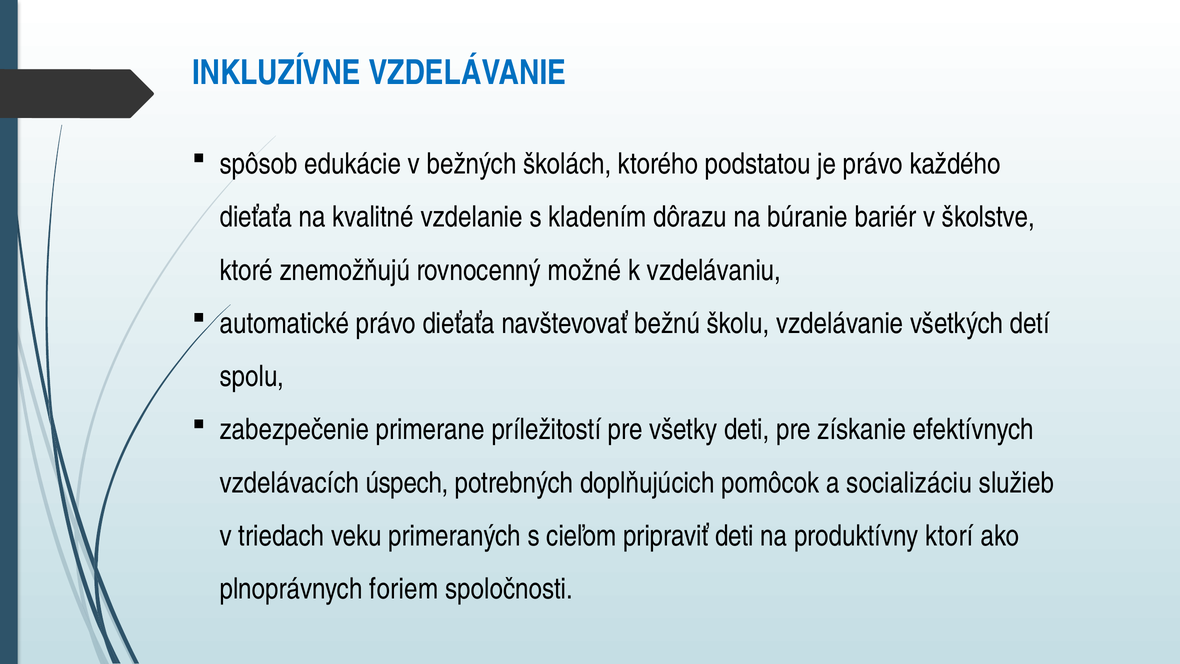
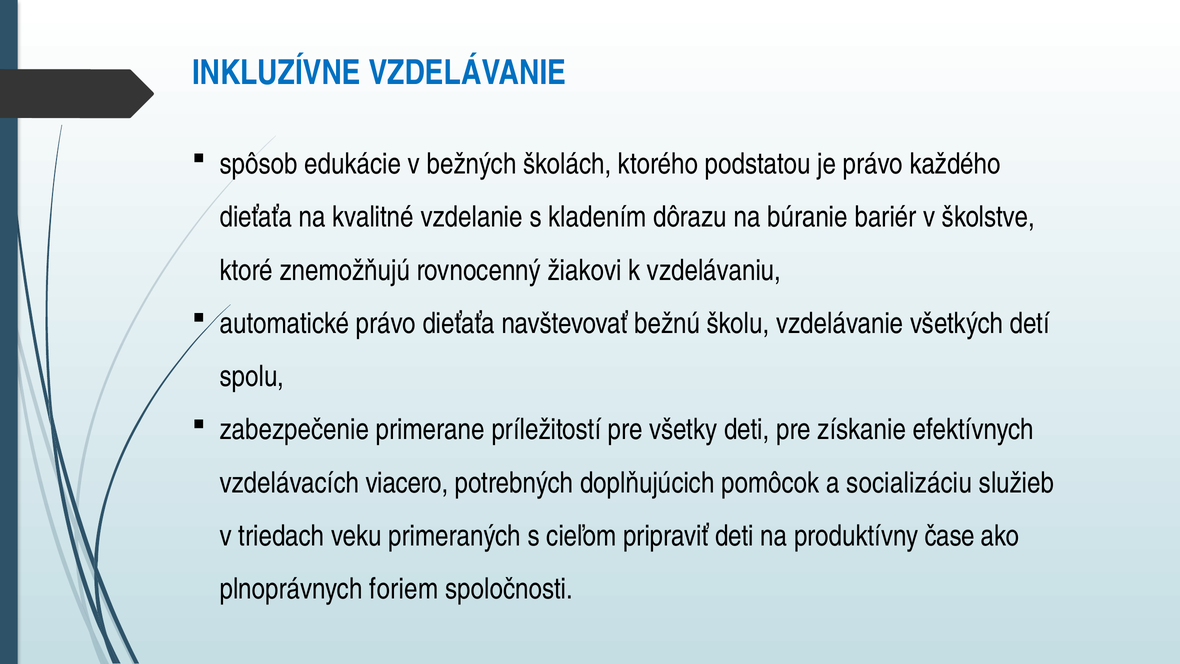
možné: možné -> žiakovi
úspech: úspech -> viacero
ktorí: ktorí -> čase
